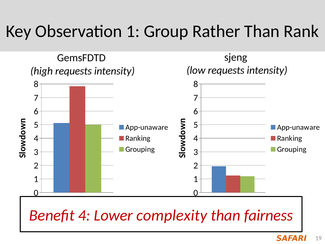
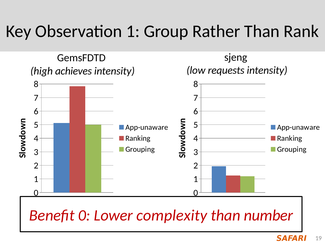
high requests: requests -> achieves
Benefit 4: 4 -> 0
fairness: fairness -> number
